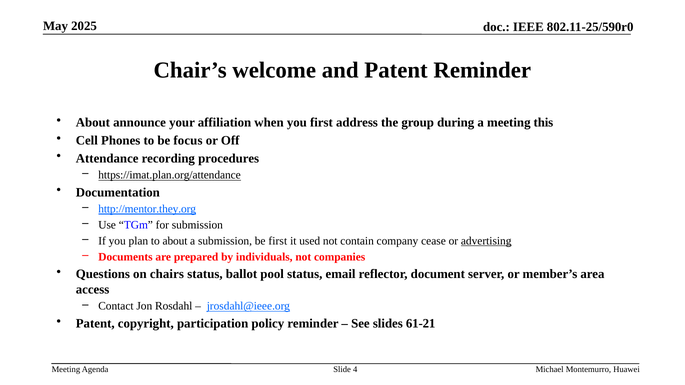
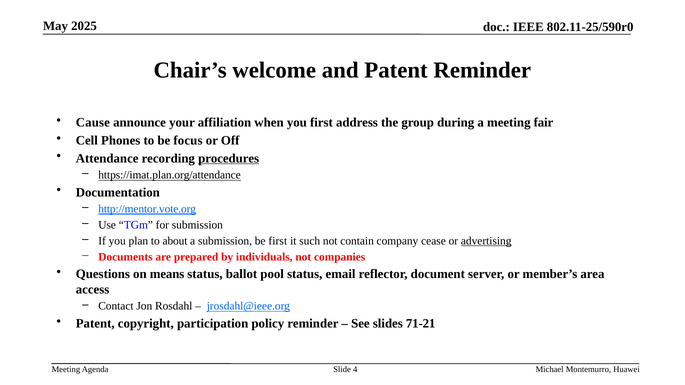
About at (93, 122): About -> Cause
this: this -> fair
procedures underline: none -> present
http://mentor.they.org: http://mentor.they.org -> http://mentor.vote.org
used: used -> such
chairs: chairs -> means
61-21: 61-21 -> 71-21
